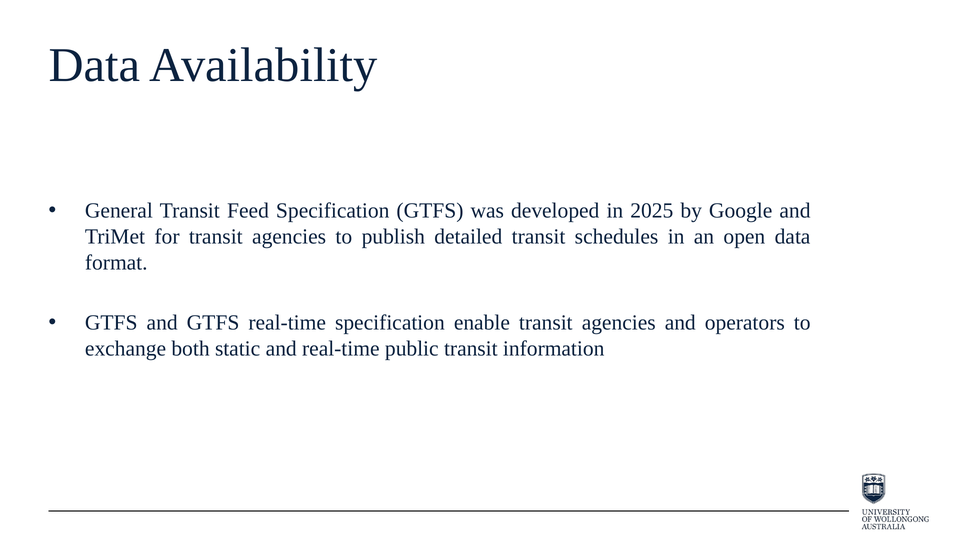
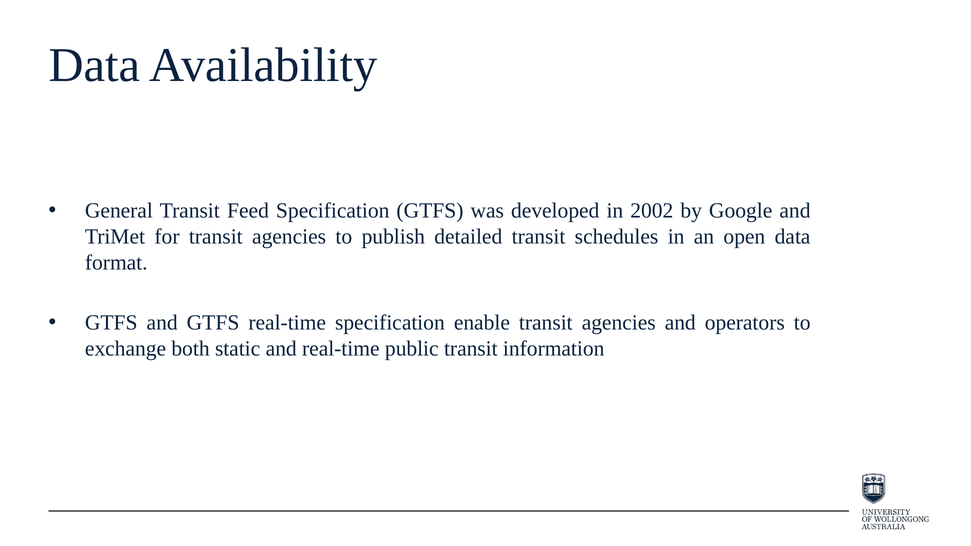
2025: 2025 -> 2002
